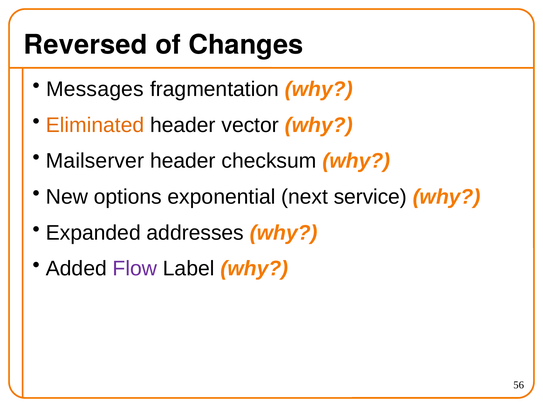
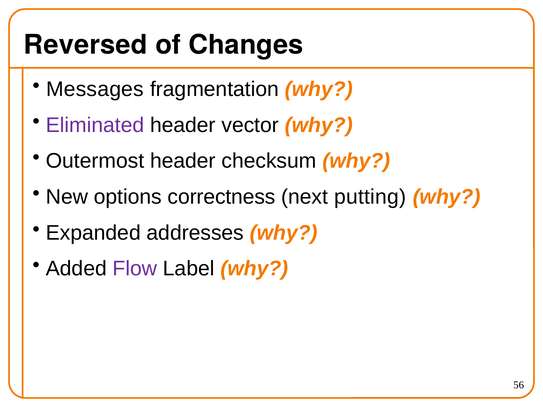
Eliminated colour: orange -> purple
Mailserver: Mailserver -> Outermost
exponential: exponential -> correctness
service: service -> putting
